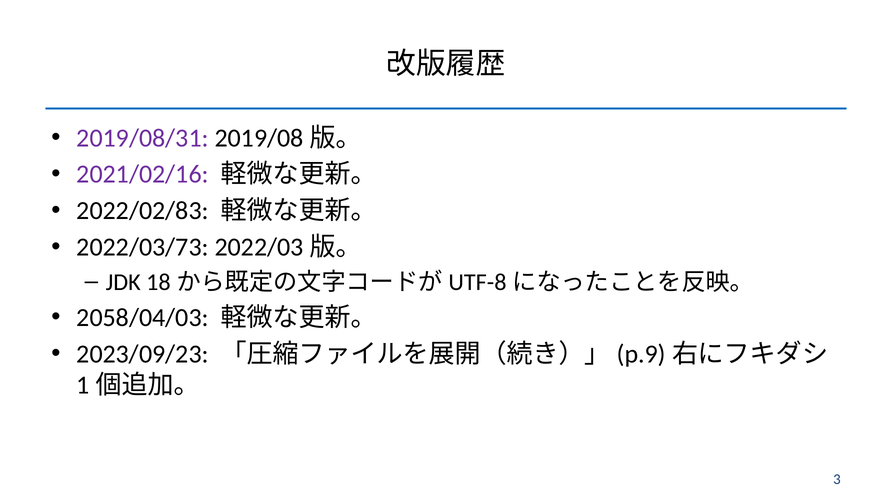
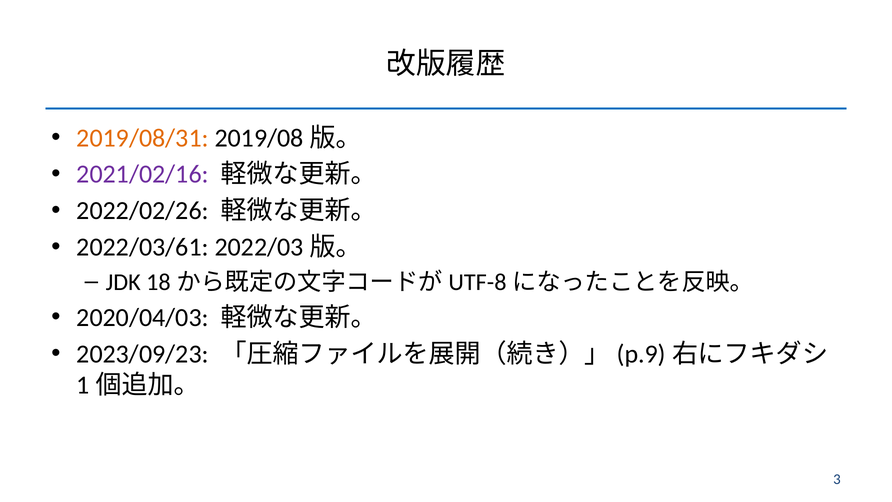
2019/08/31 colour: purple -> orange
2022/02/83: 2022/02/83 -> 2022/02/26
2022/03/73: 2022/03/73 -> 2022/03/61
2058/04/03: 2058/04/03 -> 2020/04/03
